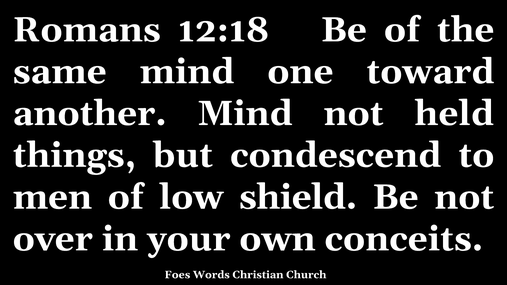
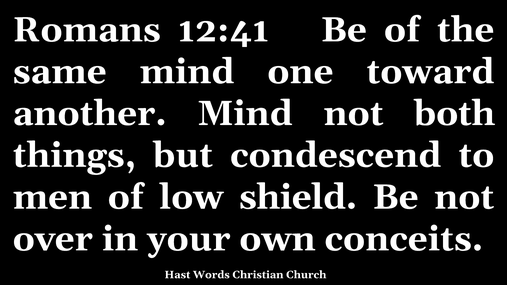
12:18: 12:18 -> 12:41
held: held -> both
Foes: Foes -> Hast
